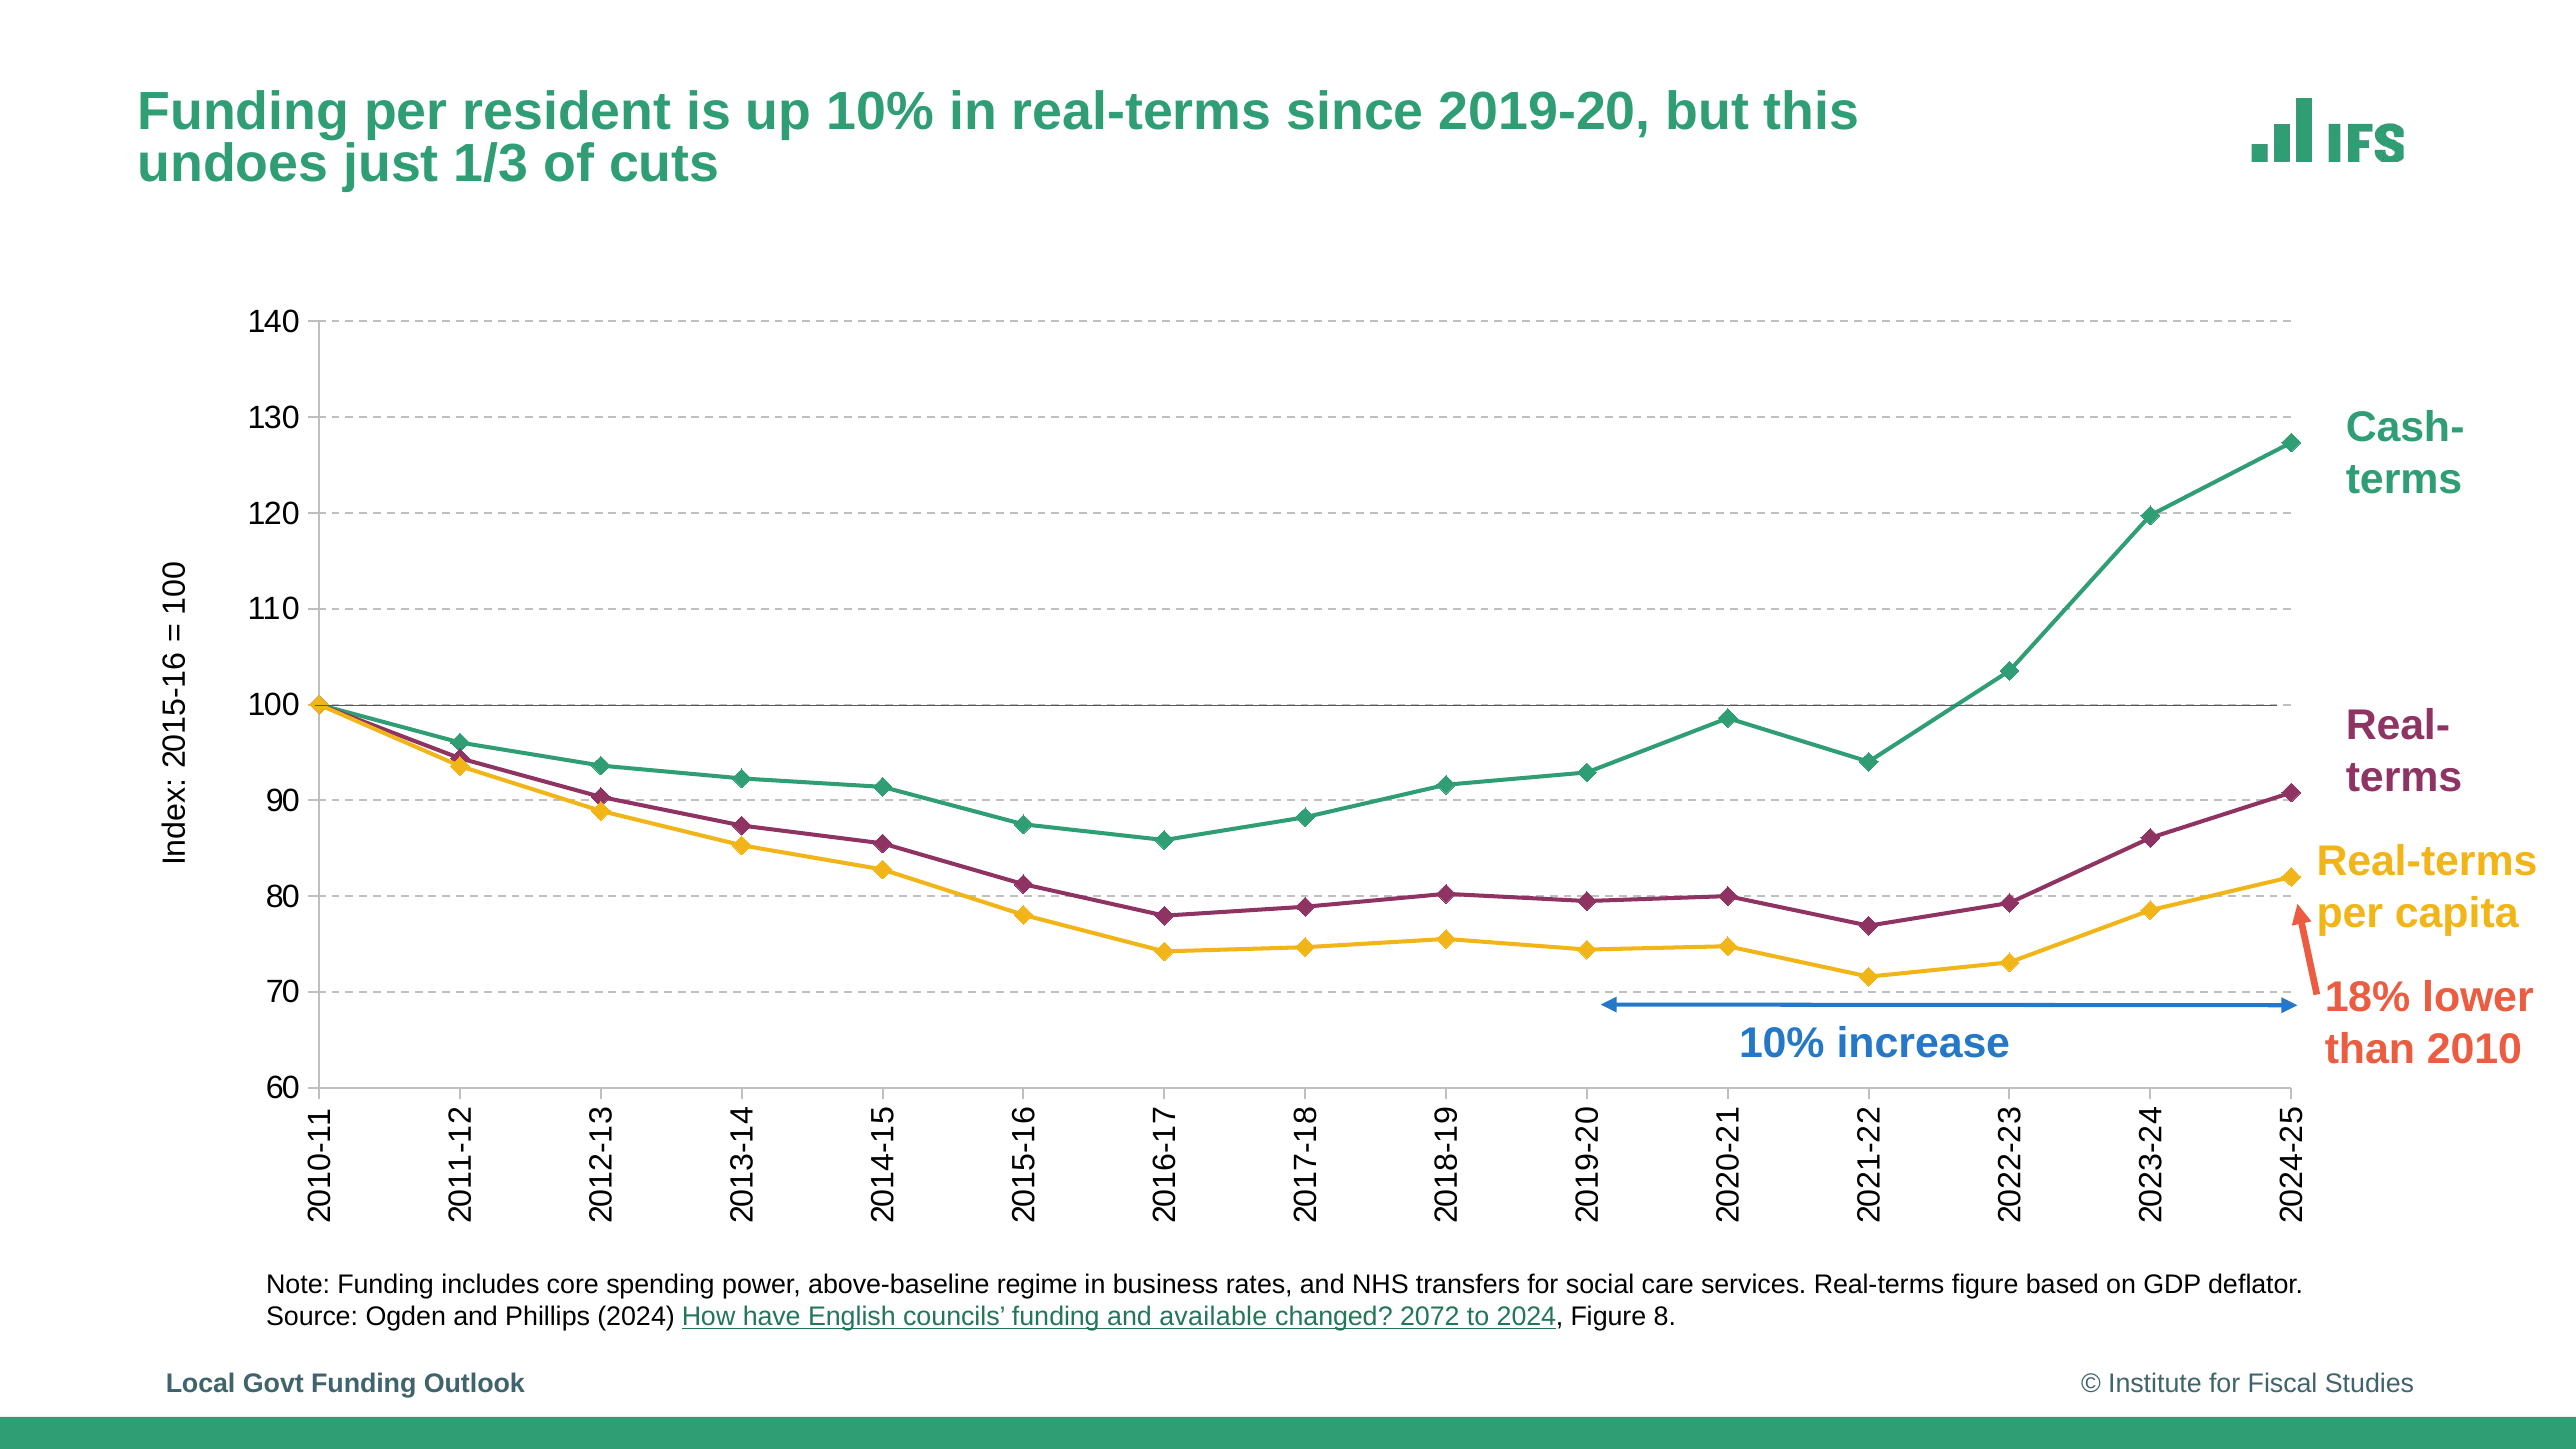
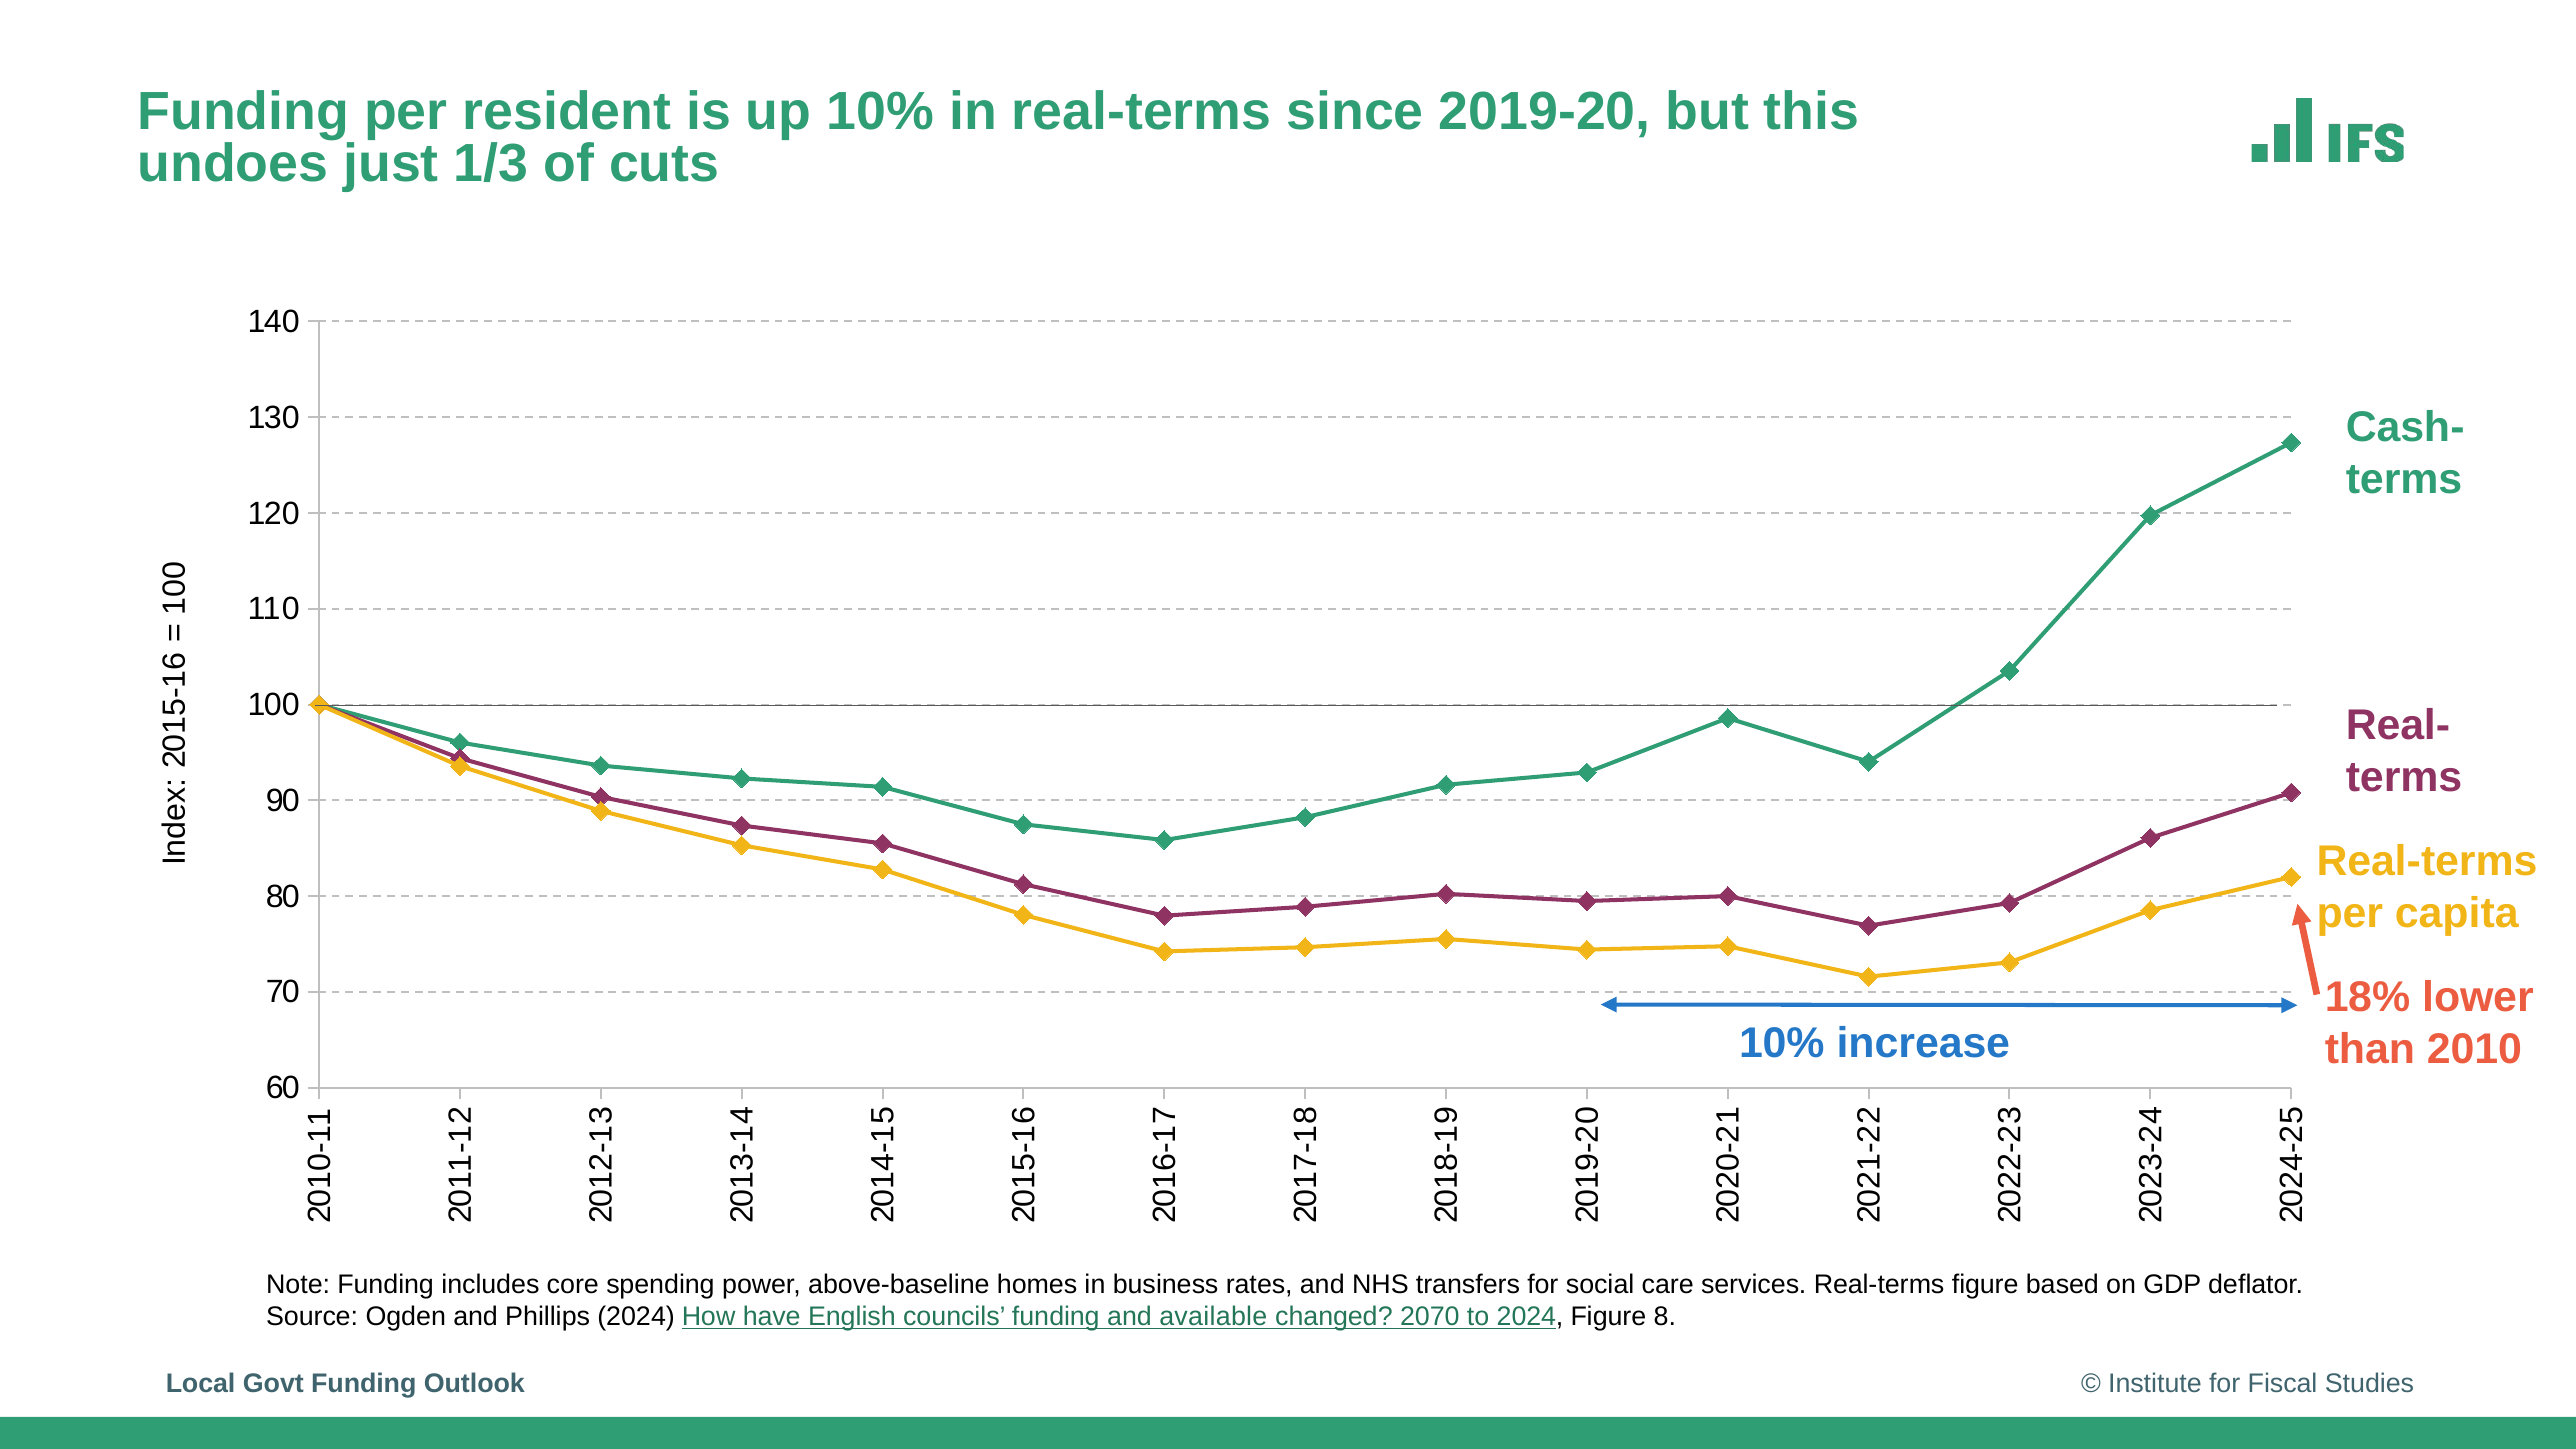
regime: regime -> homes
2072: 2072 -> 2070
